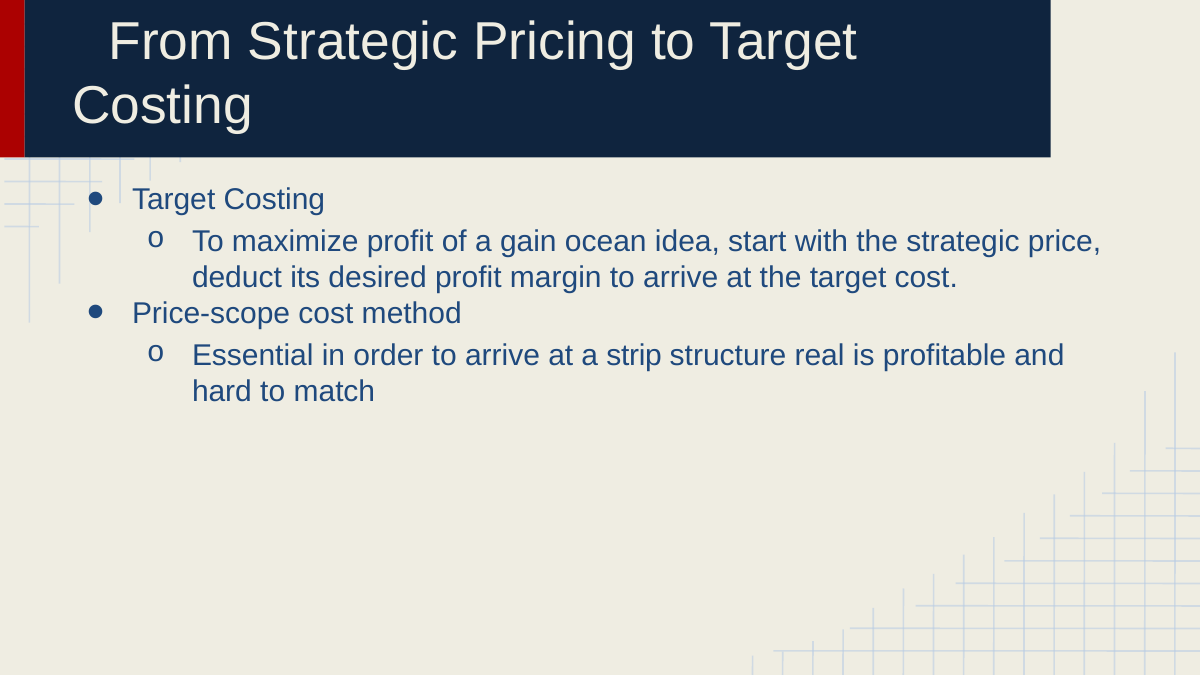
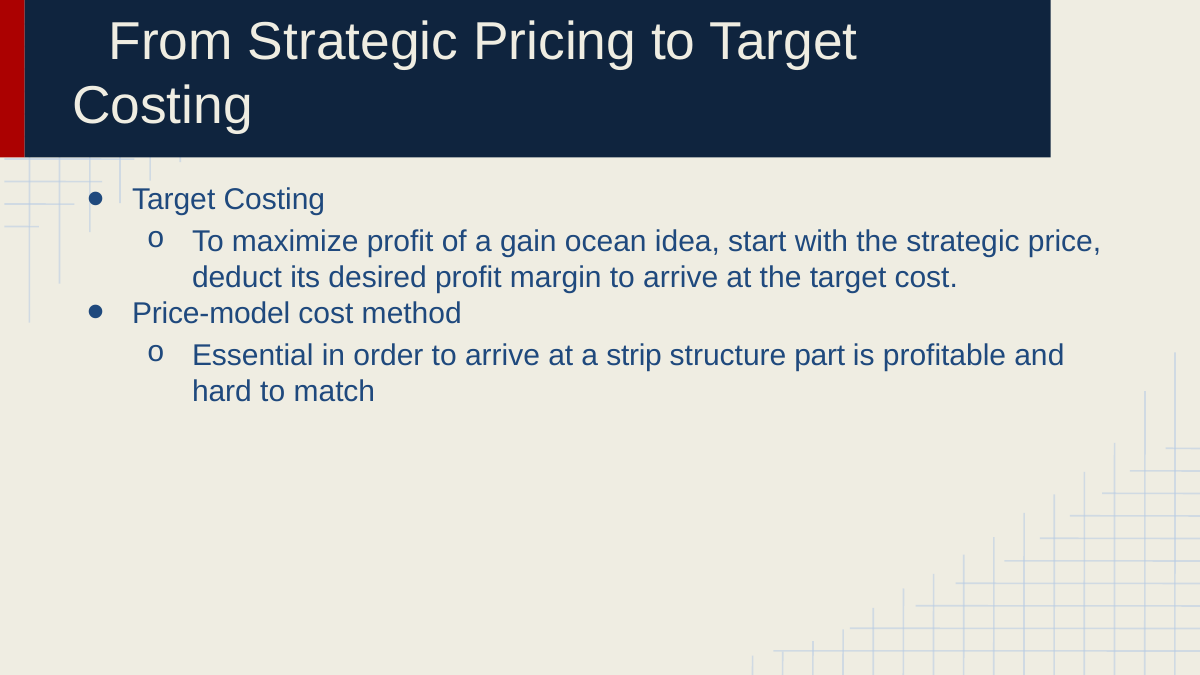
Price-scope: Price-scope -> Price-model
real: real -> part
